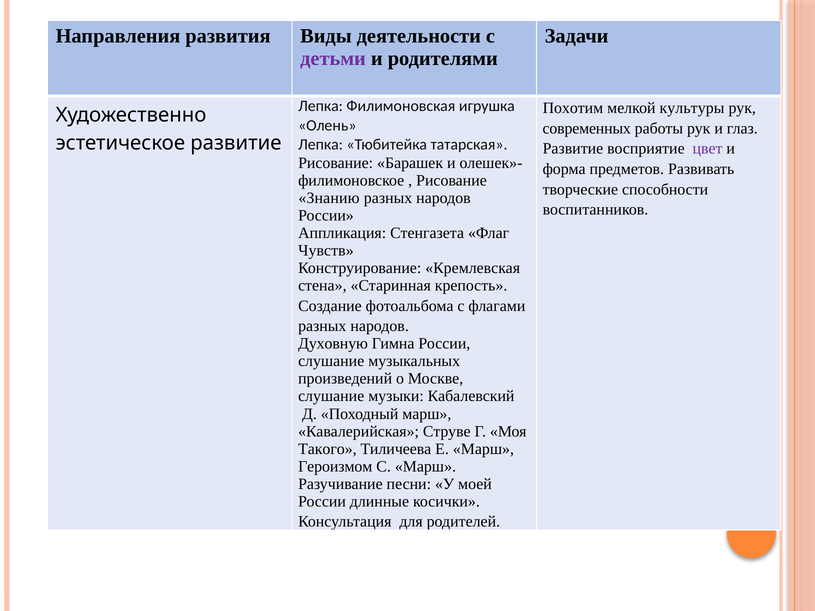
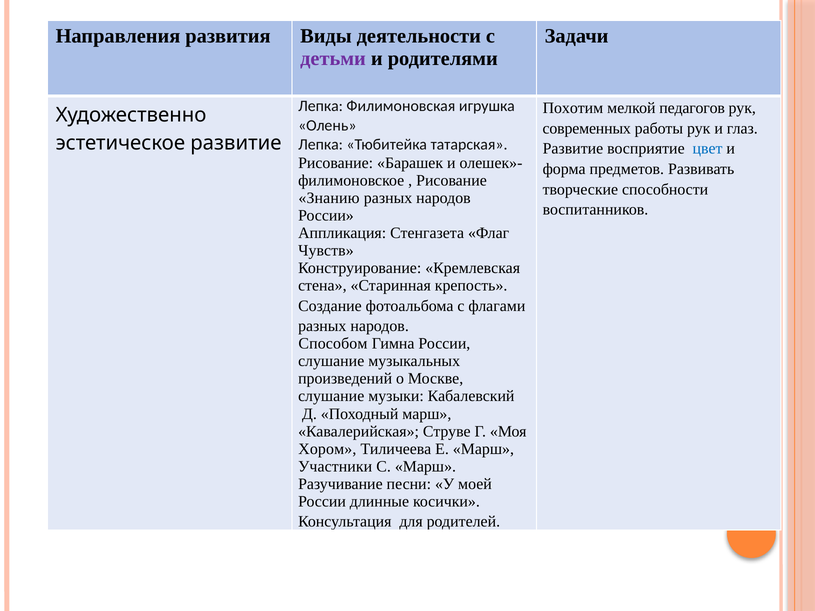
культуры: культуры -> педагогов
цвет colour: purple -> blue
Духовную: Духовную -> Способом
Такого: Такого -> Хором
Героизмом: Героизмом -> Участники
